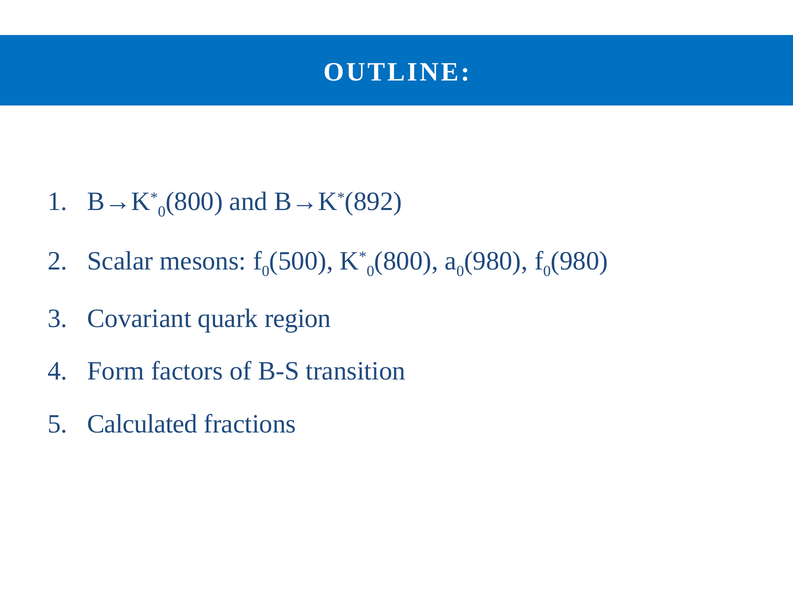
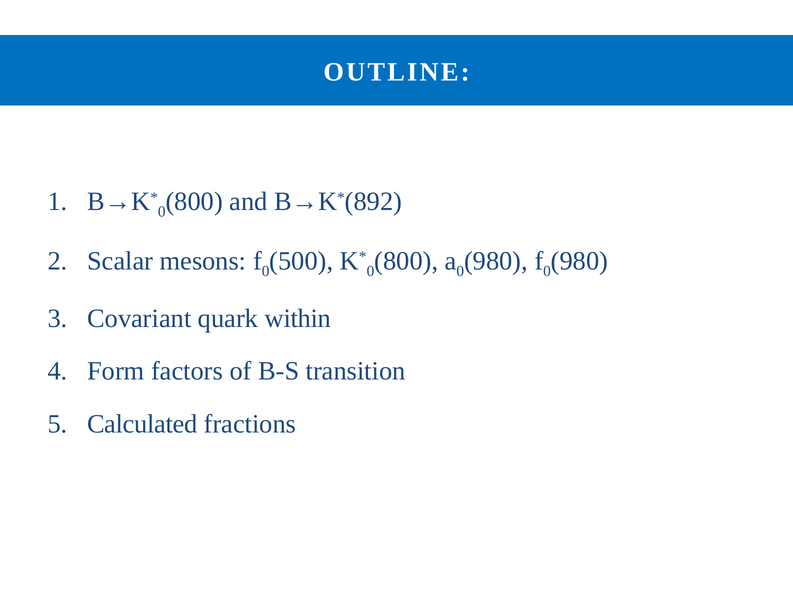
region: region -> within
